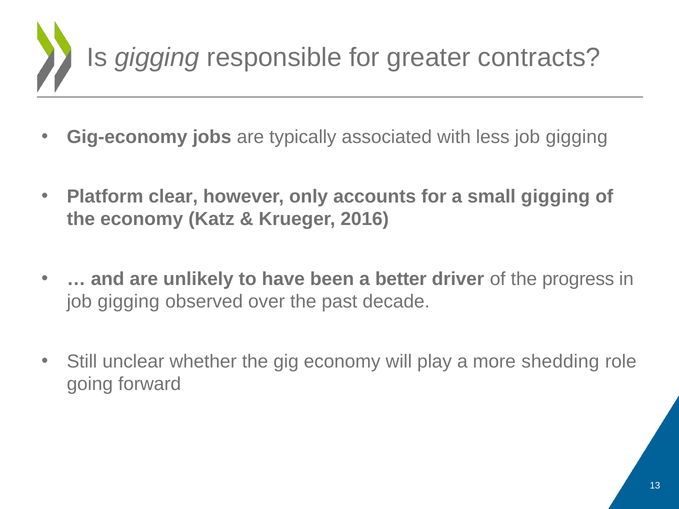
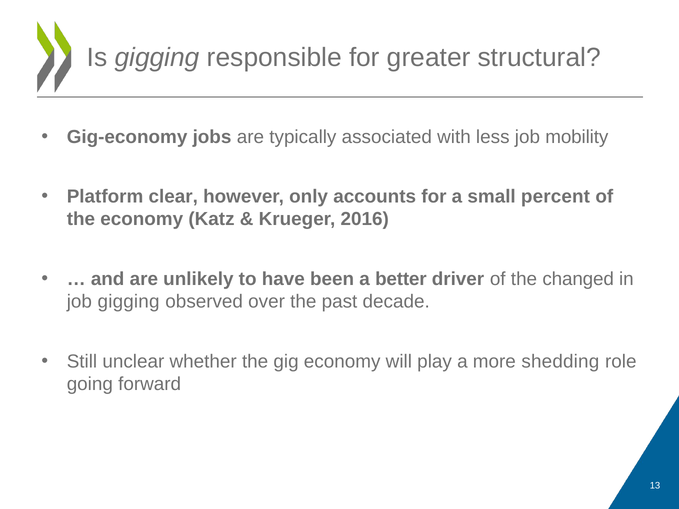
contracts: contracts -> structural
less job gigging: gigging -> mobility
small gigging: gigging -> percent
progress: progress -> changed
